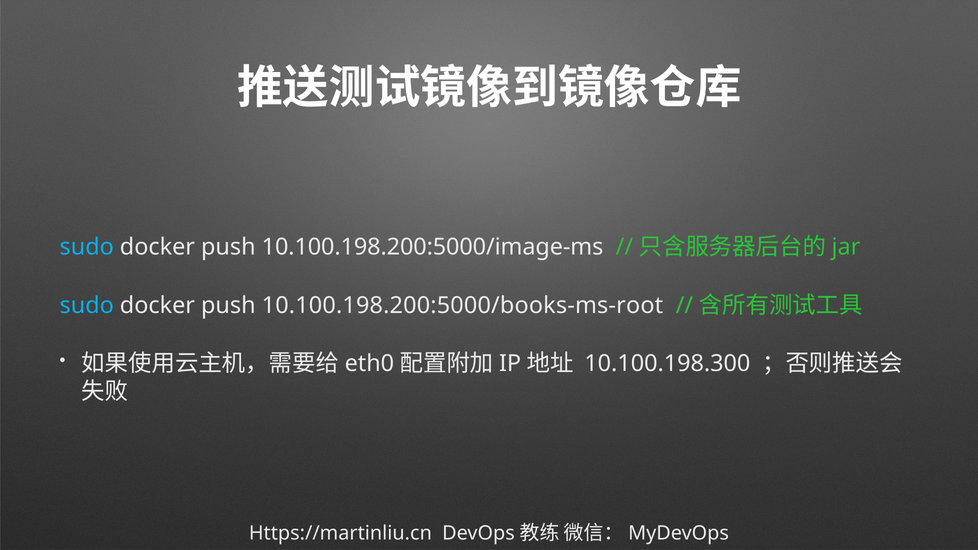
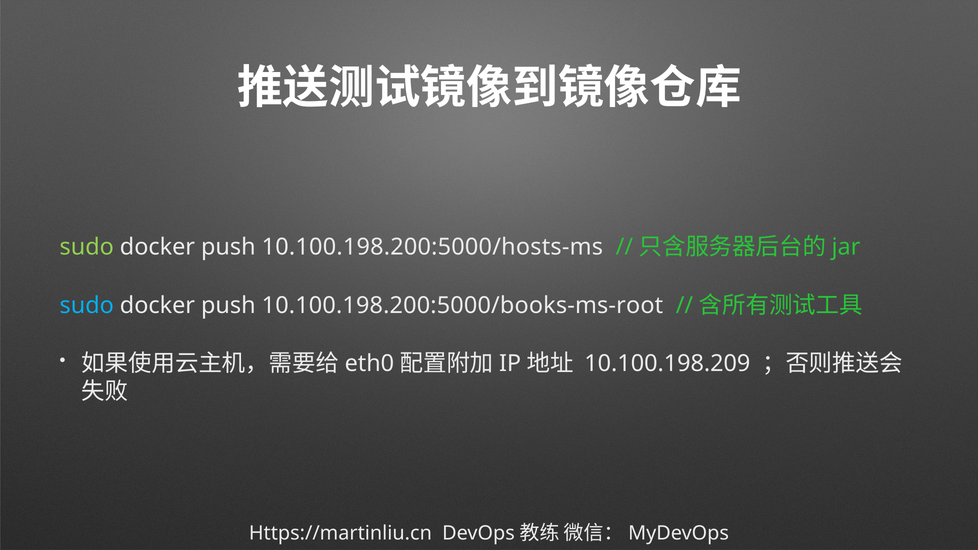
sudo at (87, 247) colour: light blue -> light green
10.100.198.200:5000/image-ms: 10.100.198.200:5000/image-ms -> 10.100.198.200:5000/hosts-ms
10.100.198.300: 10.100.198.300 -> 10.100.198.209
